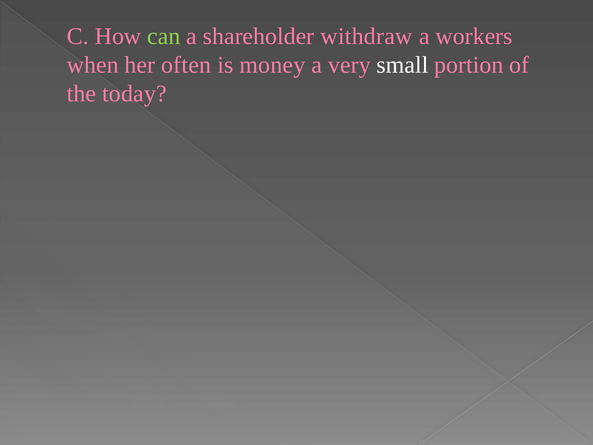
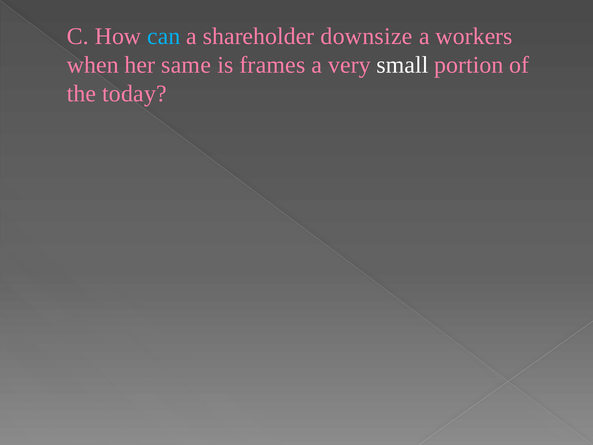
can colour: light green -> light blue
withdraw: withdraw -> downsize
often: often -> same
money: money -> frames
